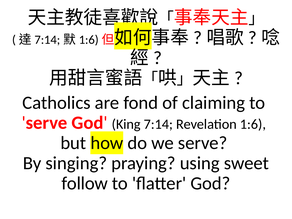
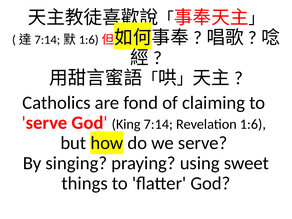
follow: follow -> things
